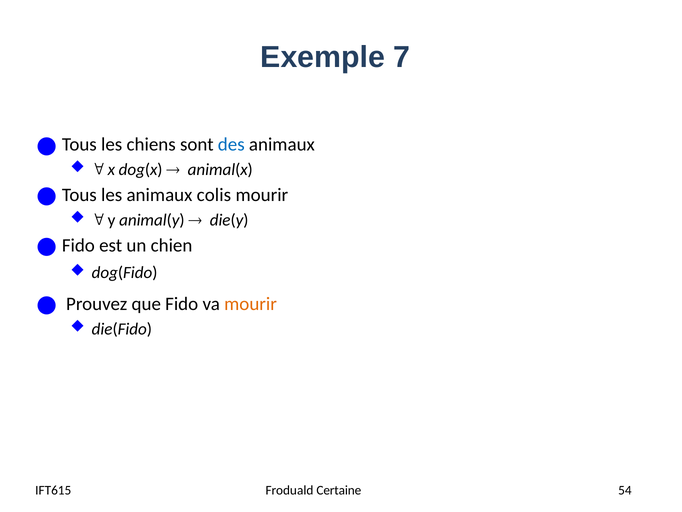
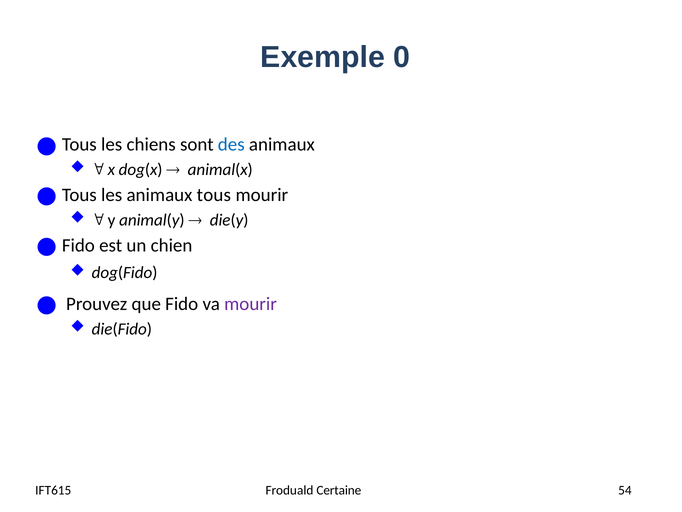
7: 7 -> 0
animaux colis: colis -> tous
mourir at (251, 304) colour: orange -> purple
